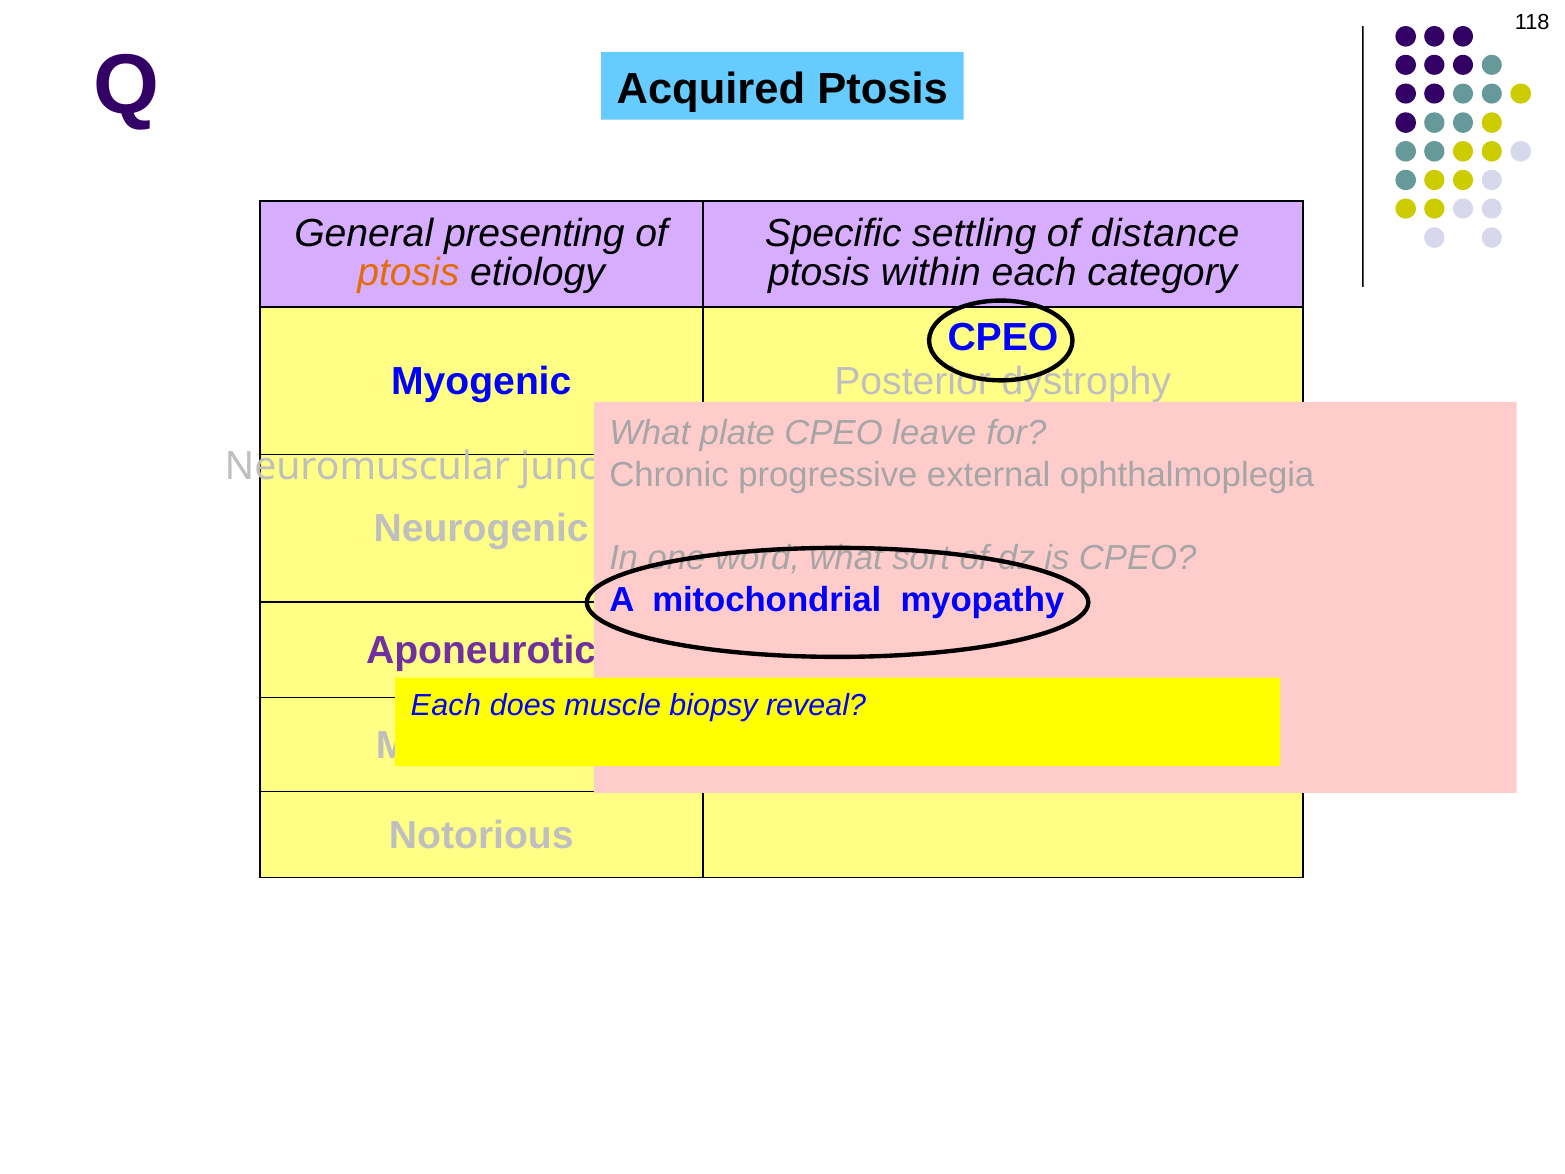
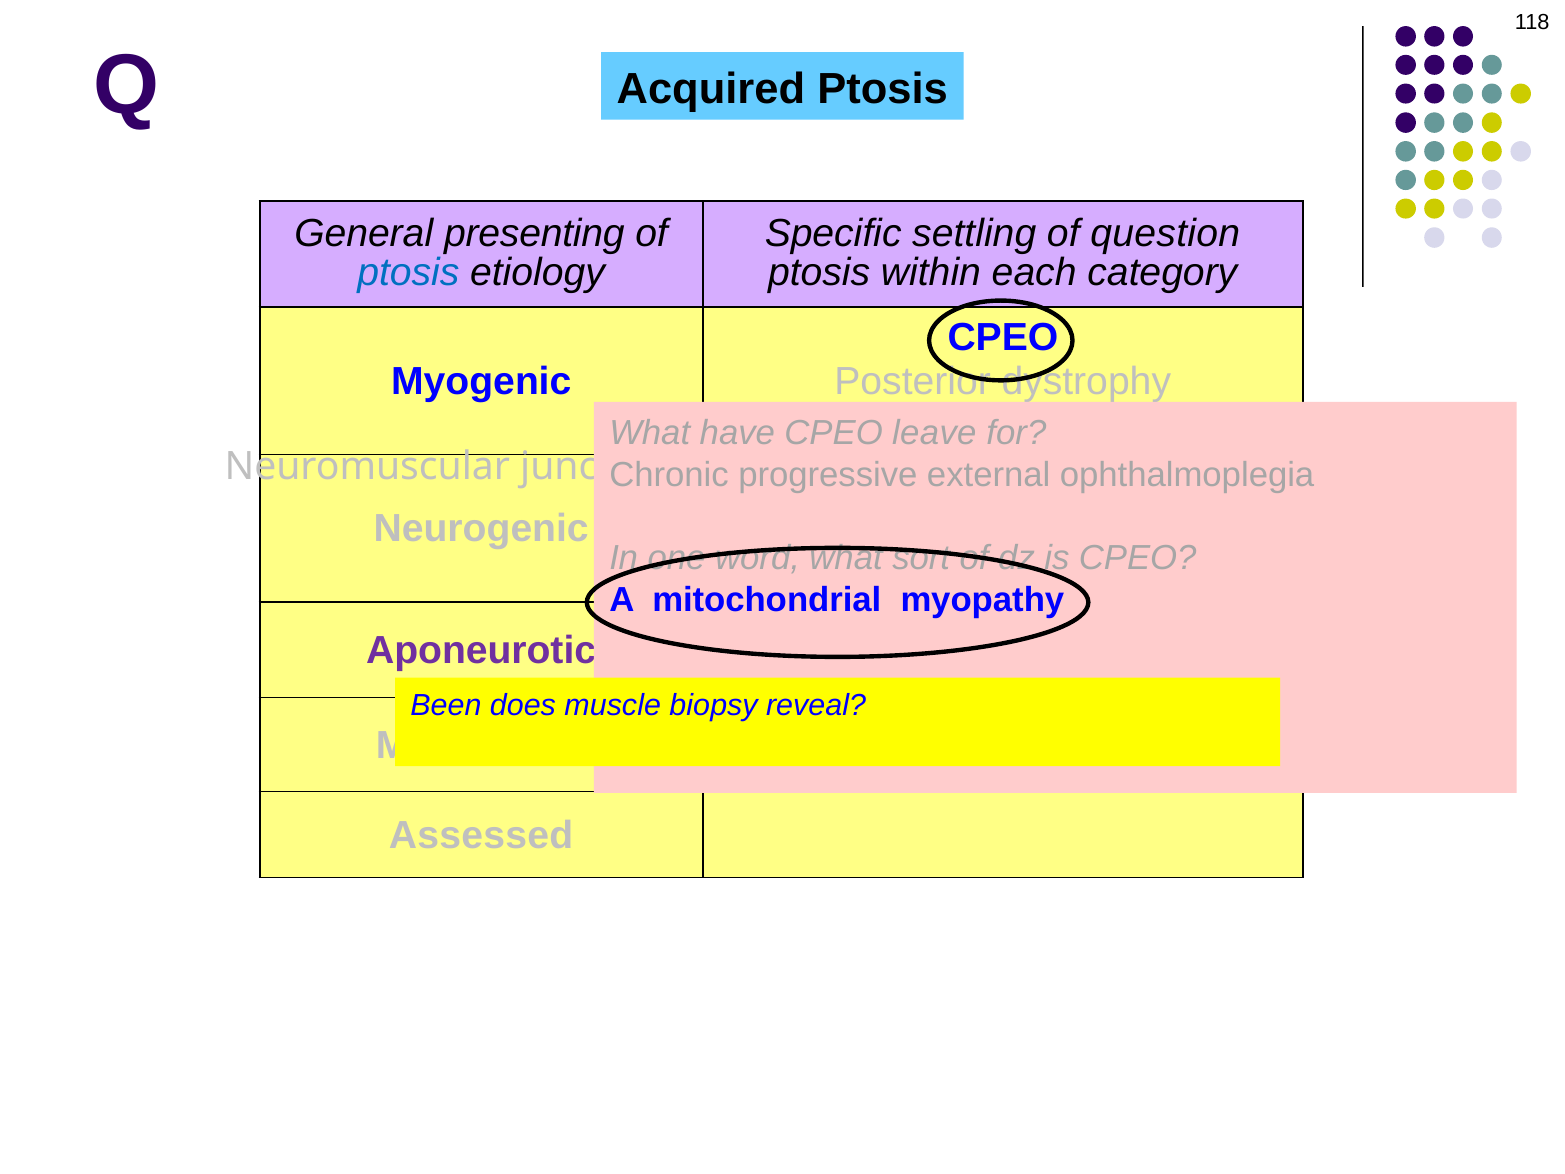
distance: distance -> question
ptosis at (408, 273) colour: orange -> blue
plate: plate -> have
Each at (446, 706): Each -> Been
Notorious: Notorious -> Assessed
